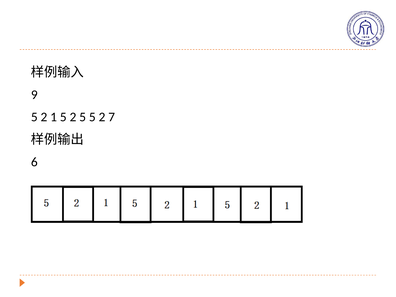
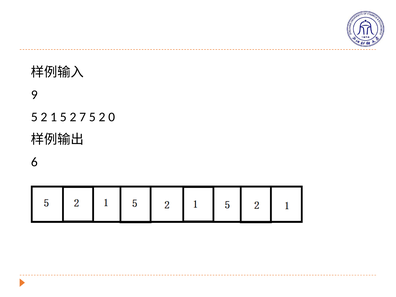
2 5: 5 -> 7
7: 7 -> 0
